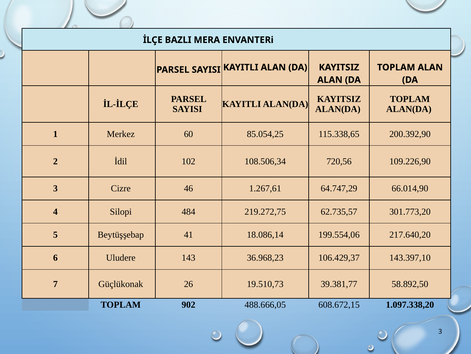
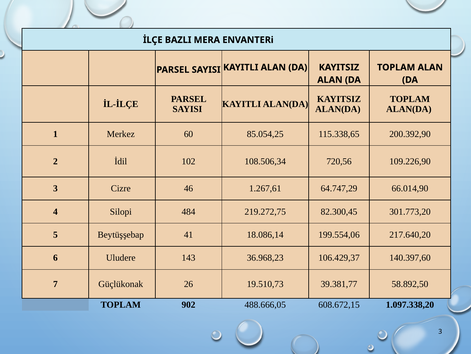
62.735,57: 62.735,57 -> 82.300,45
143.397,10: 143.397,10 -> 140.397,60
